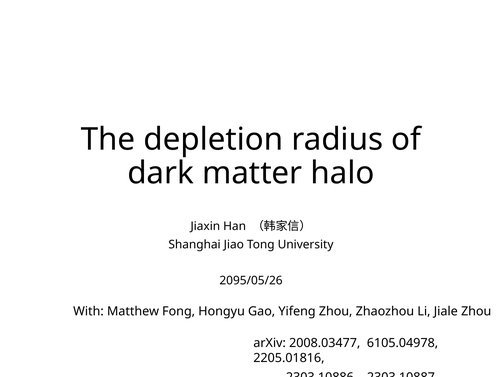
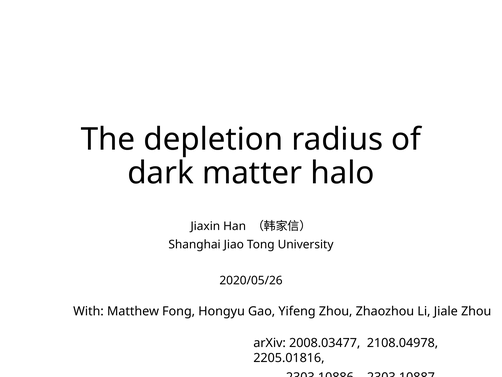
2095/05/26: 2095/05/26 -> 2020/05/26
6105.04978: 6105.04978 -> 2108.04978
